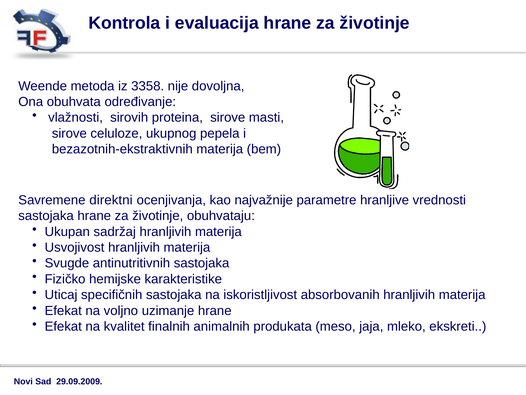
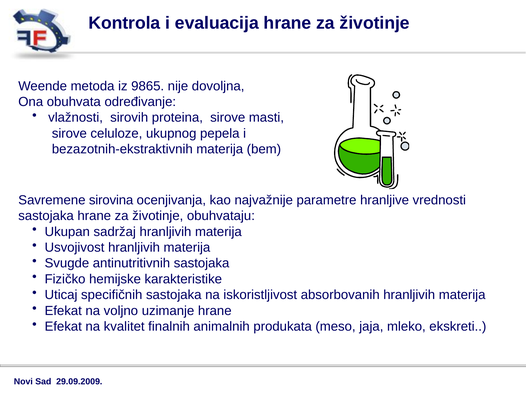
3358: 3358 -> 9865
direktni: direktni -> sirovina
